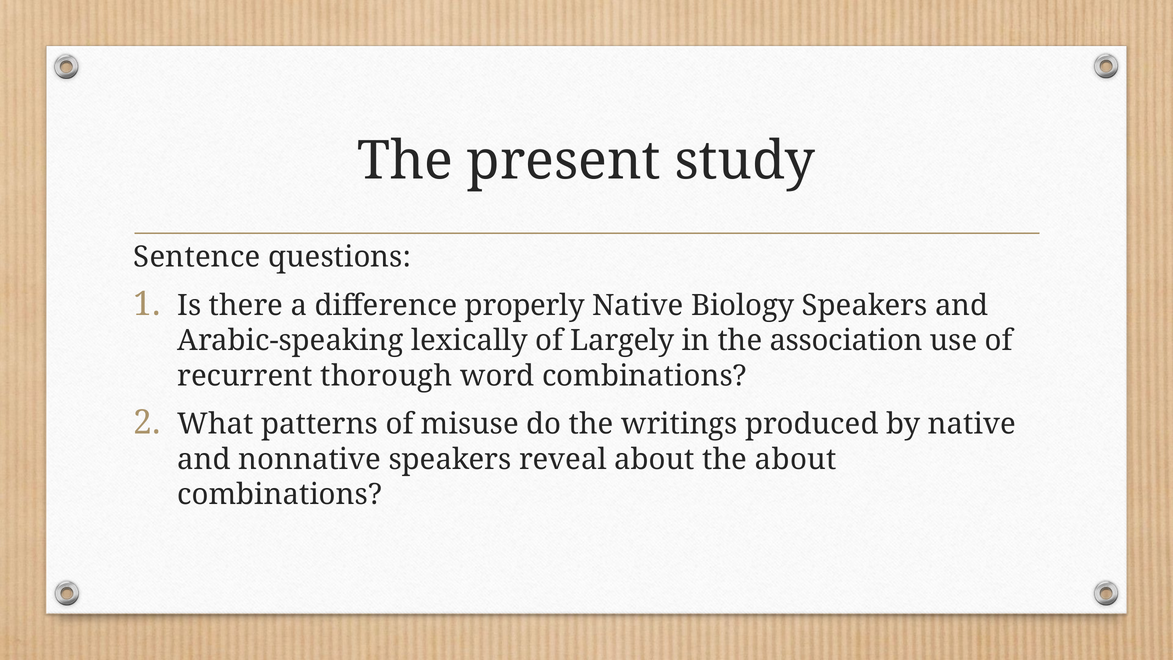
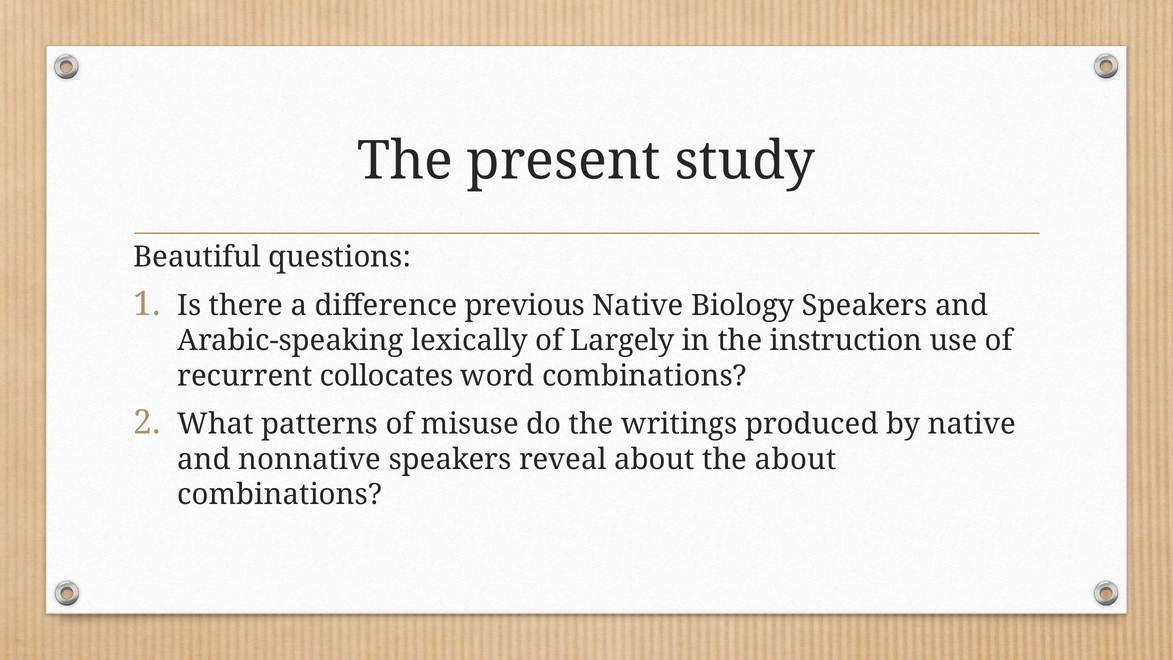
Sentence: Sentence -> Beautiful
properly: properly -> previous
association: association -> instruction
thorough: thorough -> collocates
